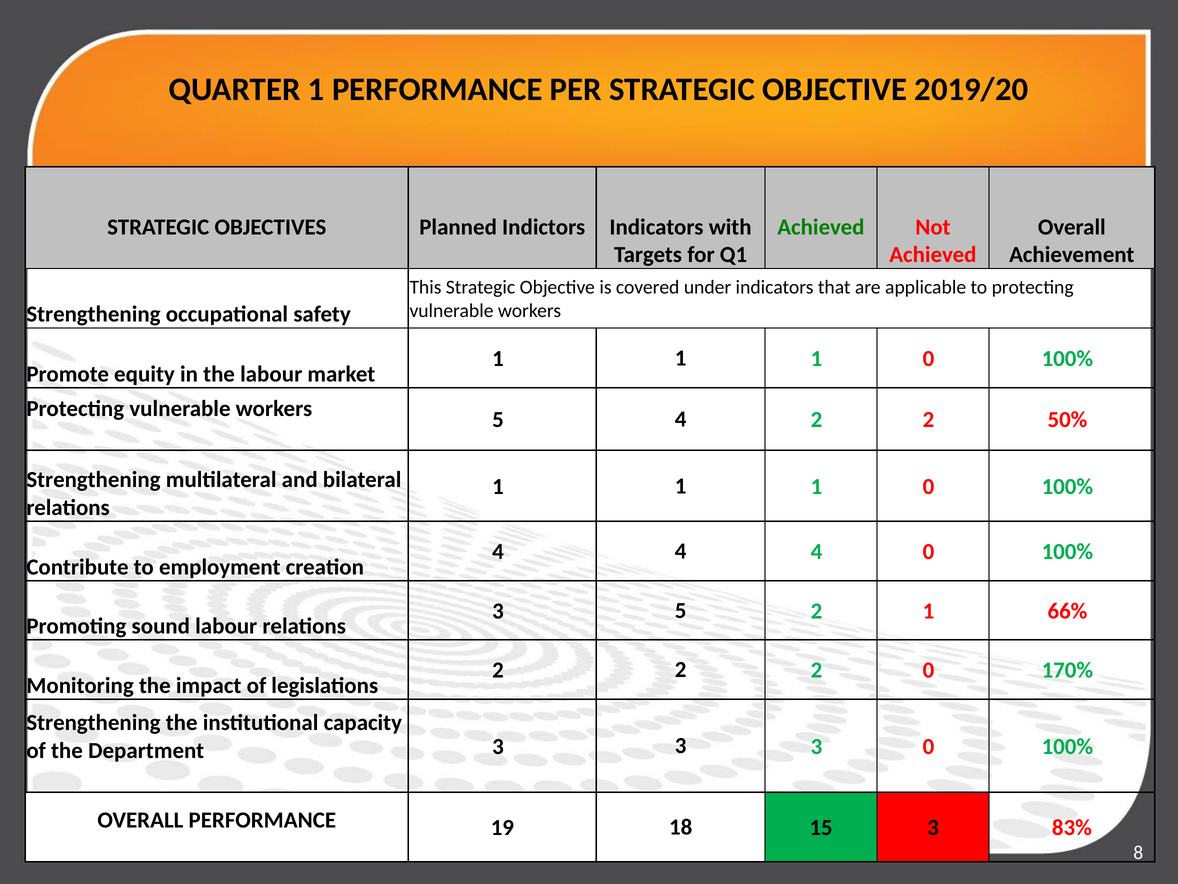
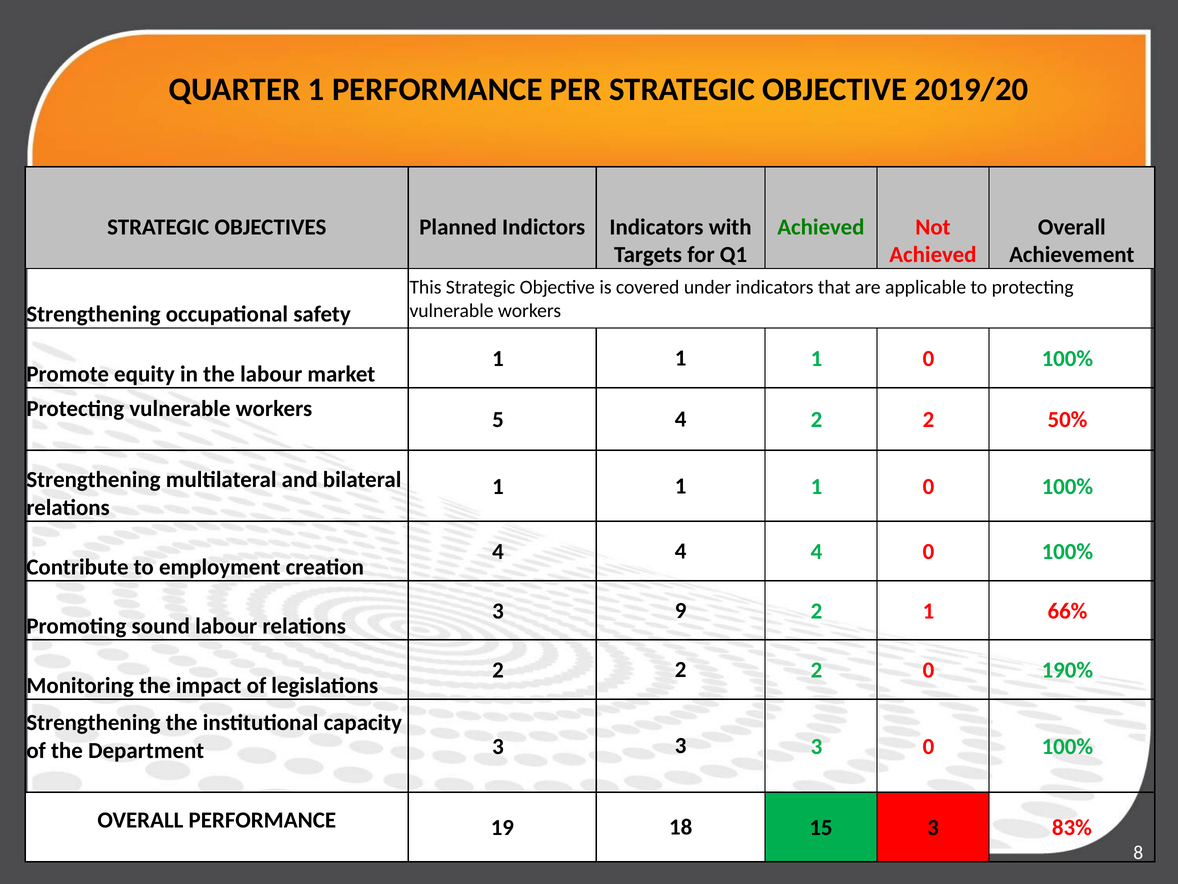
3 5: 5 -> 9
170%: 170% -> 190%
